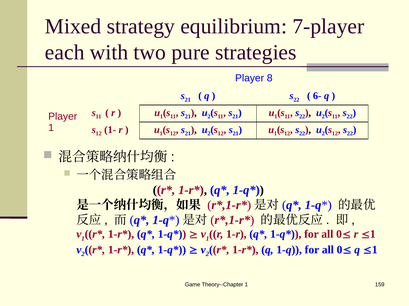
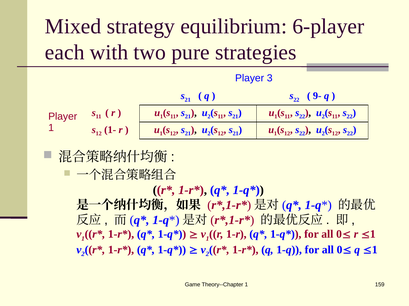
7-player: 7-player -> 6-player
8: 8 -> 3
6-: 6- -> 9-
